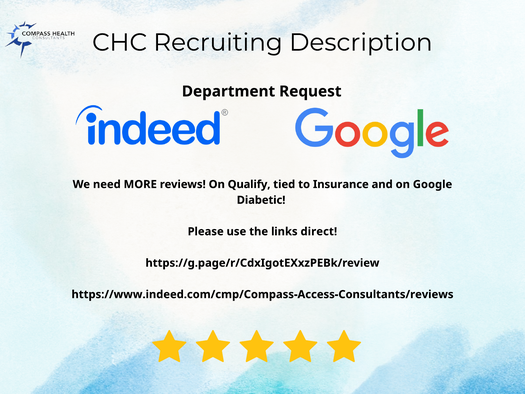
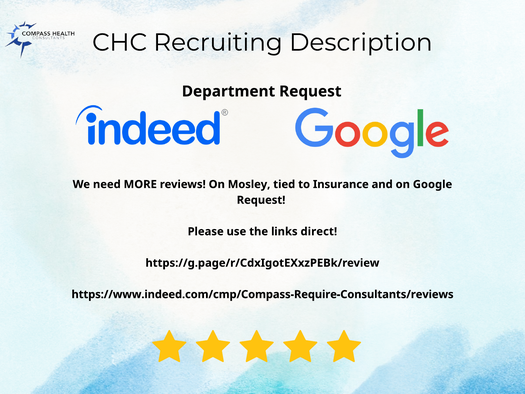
Qualify: Qualify -> Mosley
Diabetic at (261, 200): Diabetic -> Request
https://www.indeed.com/cmp/Compass-Access-Consultants/reviews: https://www.indeed.com/cmp/Compass-Access-Consultants/reviews -> https://www.indeed.com/cmp/Compass-Require-Consultants/reviews
